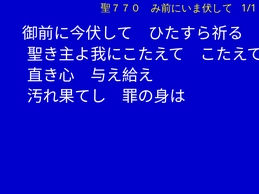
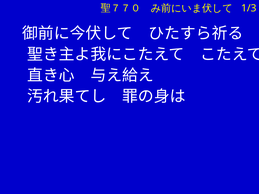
1/1: 1/1 -> 1/3
